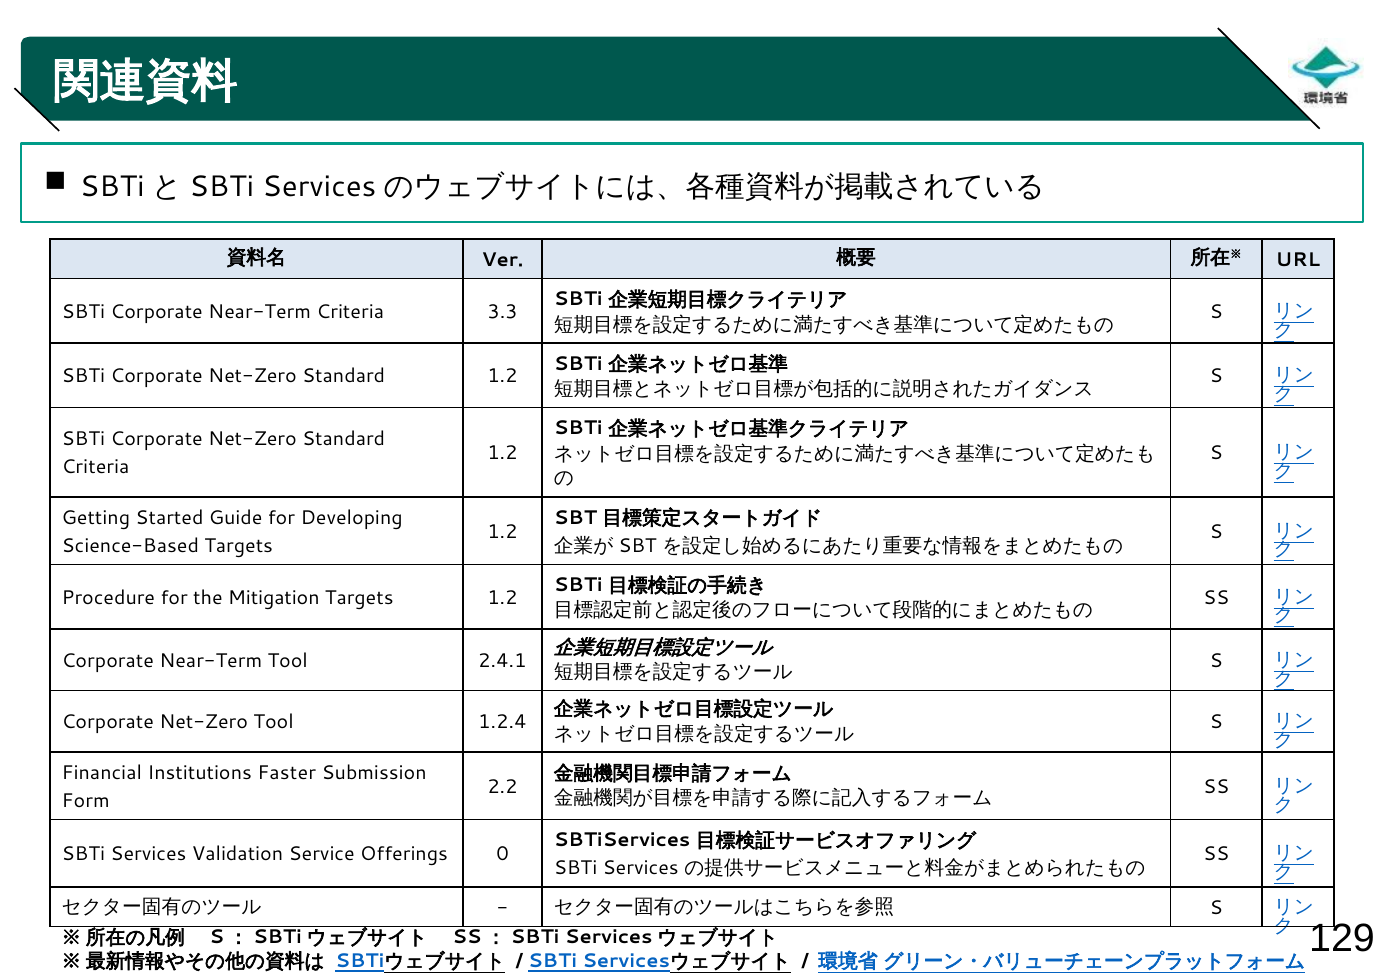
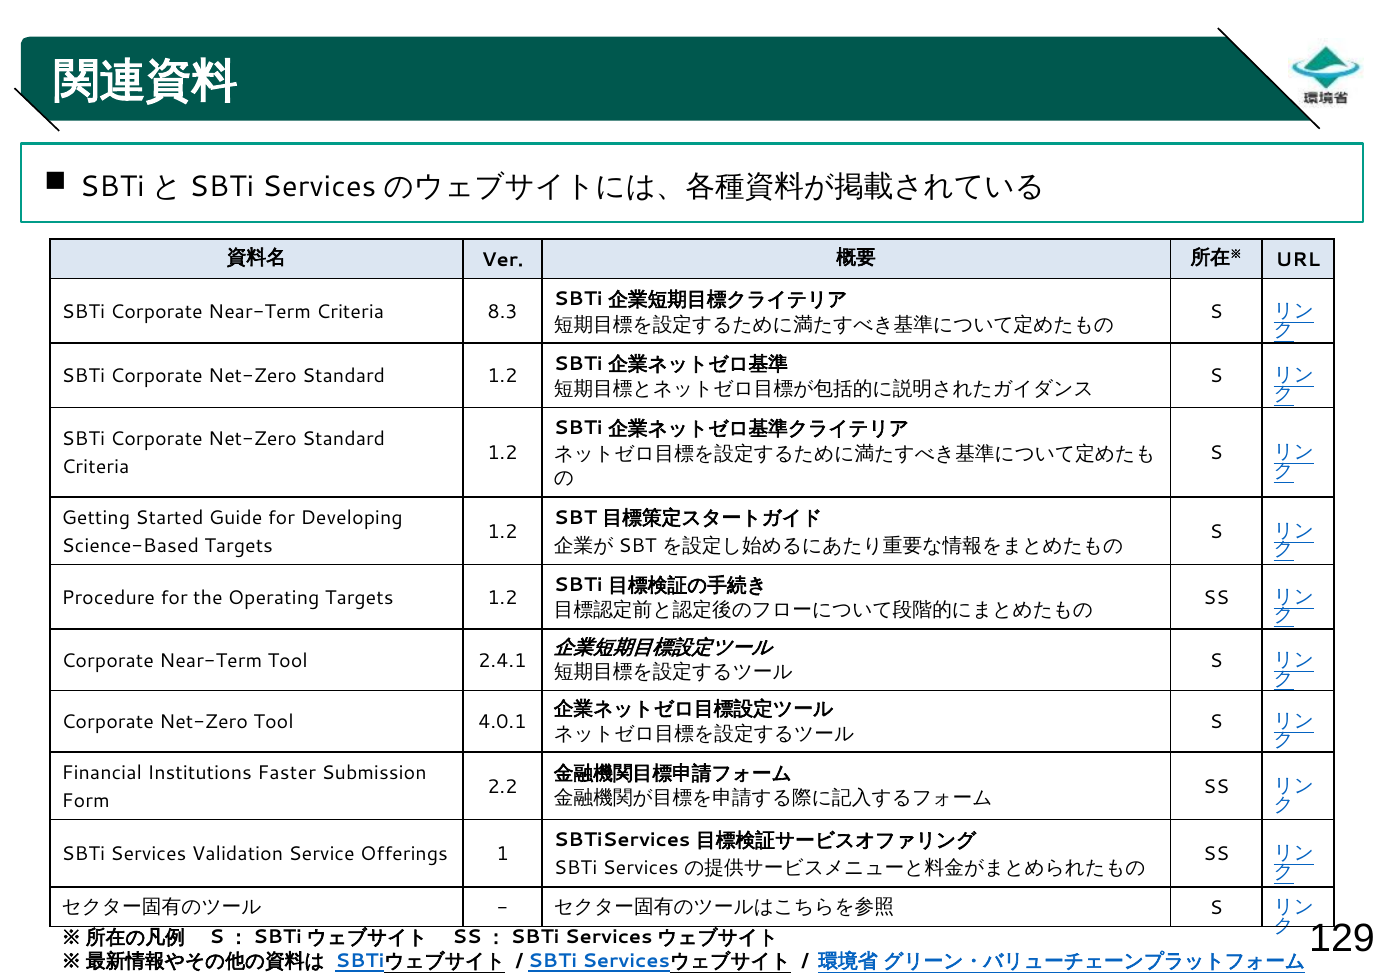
3.3: 3.3 -> 8.3
Mitigation: Mitigation -> Operating
1.2.4: 1.2.4 -> 4.0.1
0: 0 -> 1
